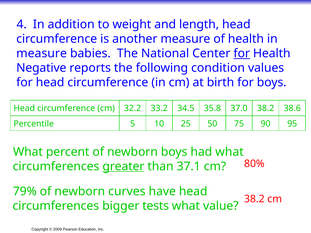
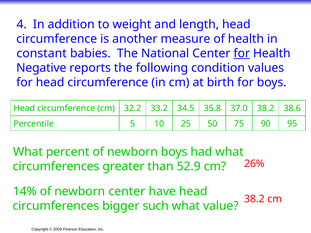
measure at (42, 54): measure -> constant
80%: 80% -> 26%
greater underline: present -> none
37.1: 37.1 -> 52.9
79%: 79% -> 14%
newborn curves: curves -> center
tests: tests -> such
